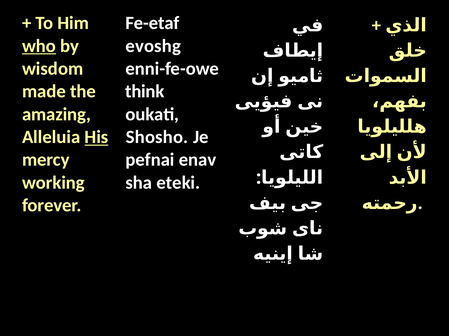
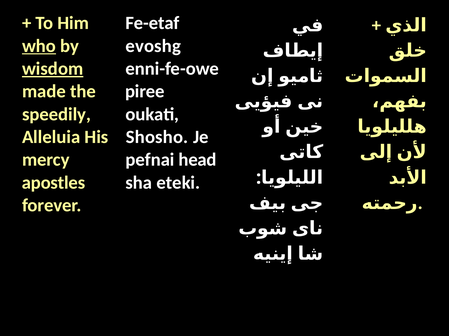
wisdom underline: none -> present
think: think -> piree
amazing: amazing -> speedily
His underline: present -> none
enav: enav -> head
working: working -> apostles
